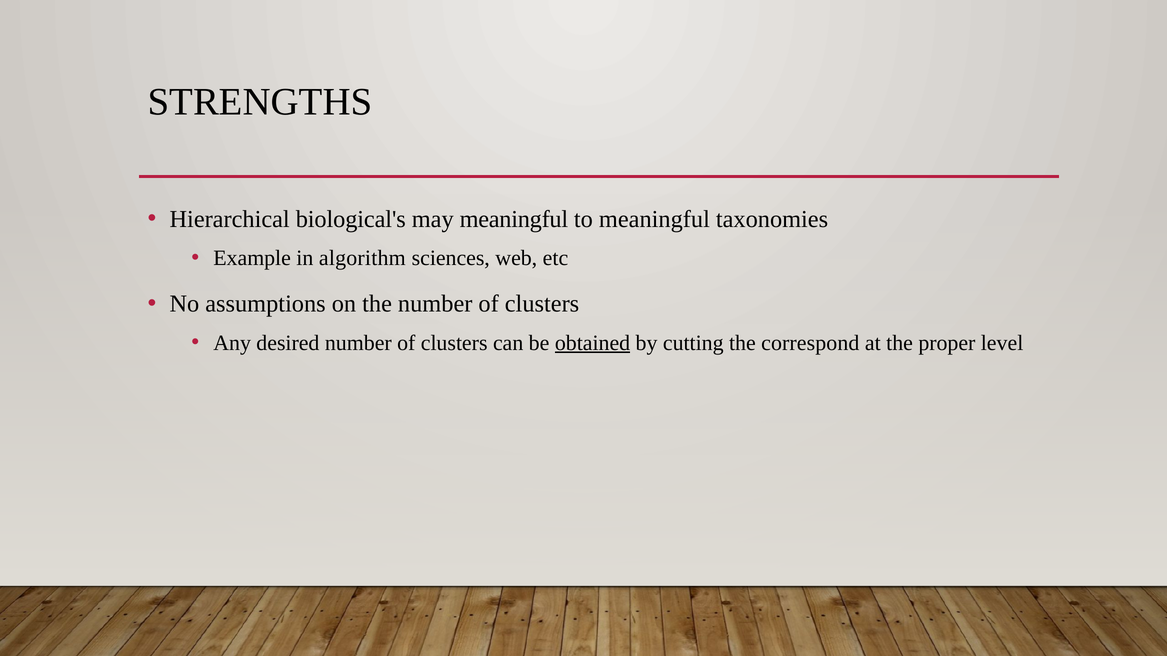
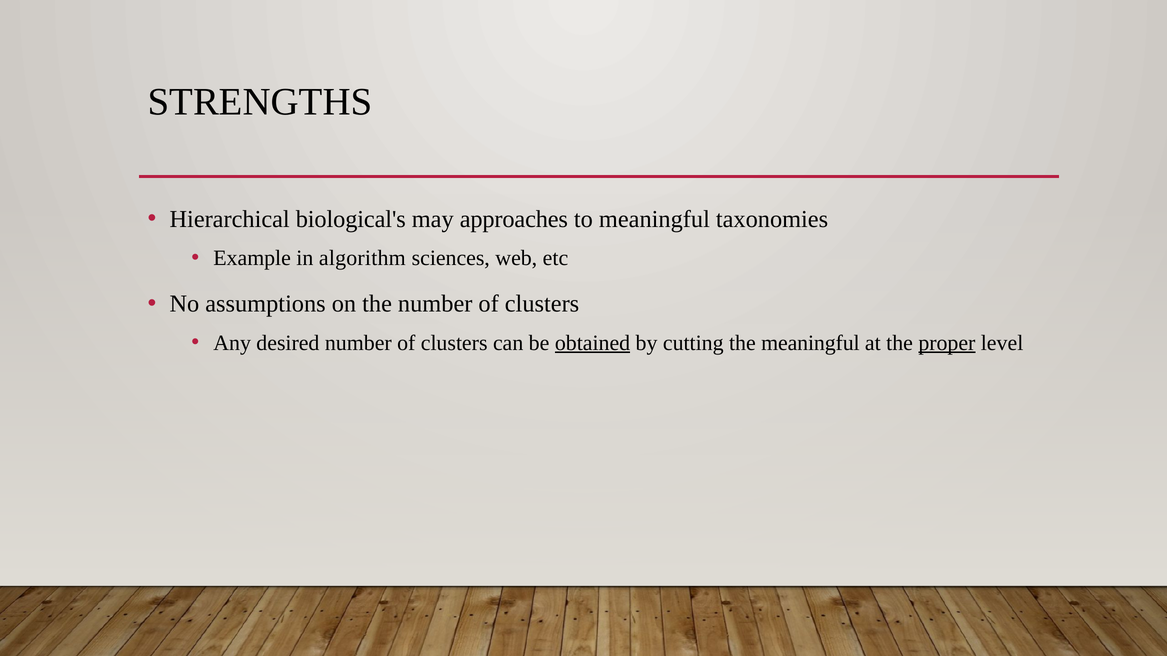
may meaningful: meaningful -> approaches
the correspond: correspond -> meaningful
proper underline: none -> present
